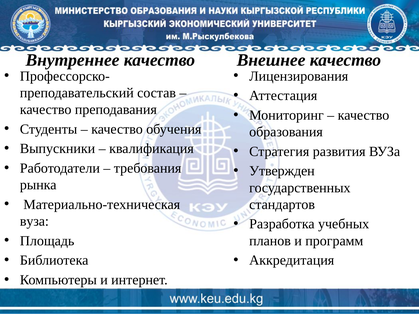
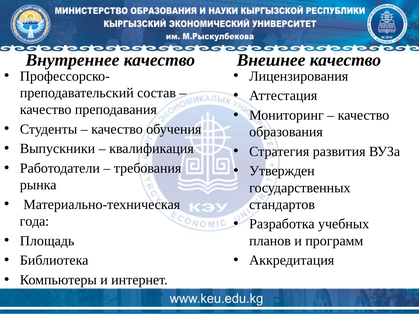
вуза at (34, 221): вуза -> года
